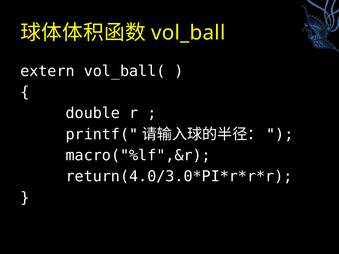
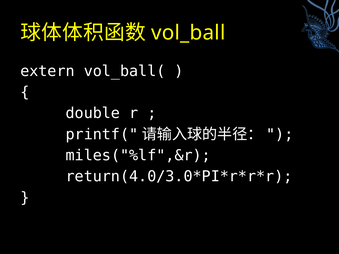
macro("%lf",&r: macro("%lf",&r -> miles("%lf",&r
